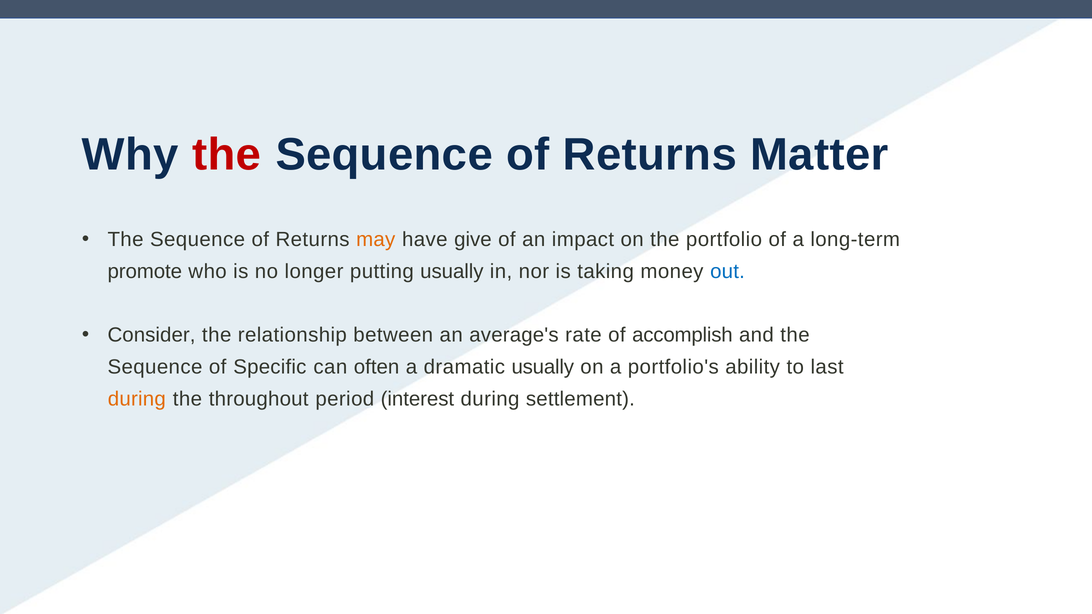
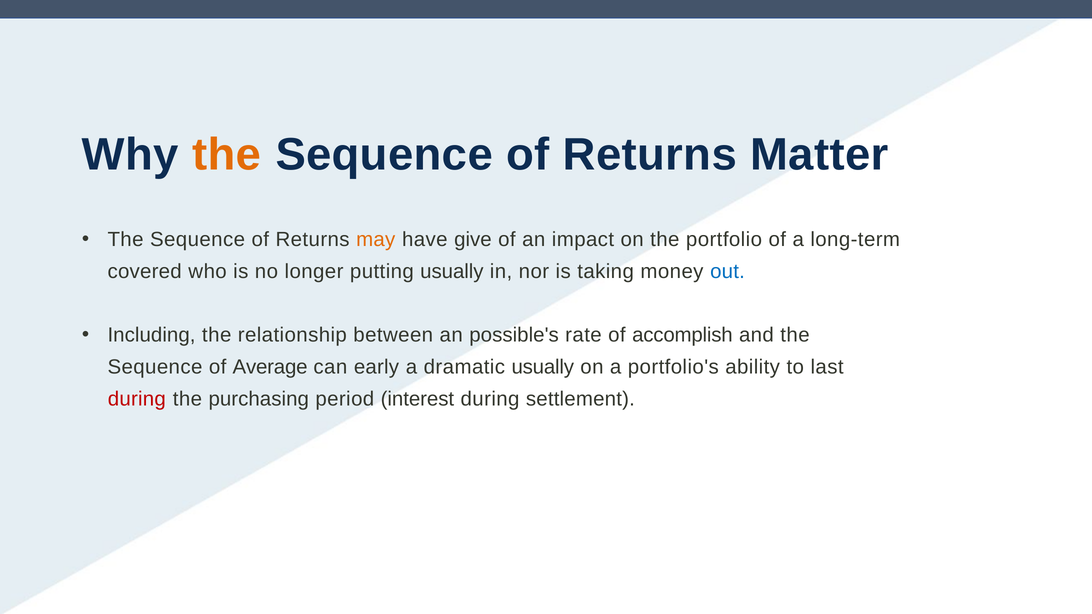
the at (227, 155) colour: red -> orange
promote: promote -> covered
Consider: Consider -> Including
average's: average's -> possible's
Specific: Specific -> Average
often: often -> early
during at (137, 399) colour: orange -> red
throughout: throughout -> purchasing
